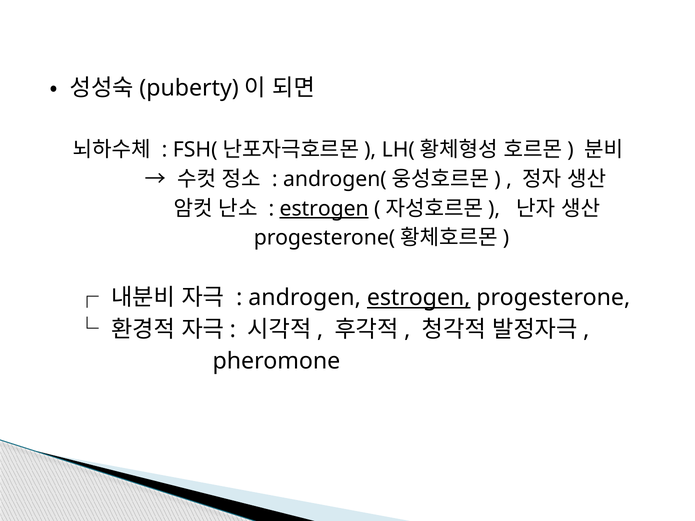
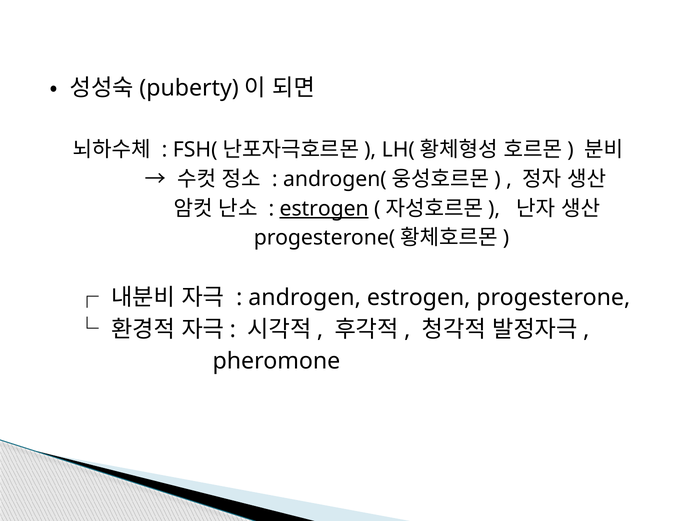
estrogen at (419, 298) underline: present -> none
